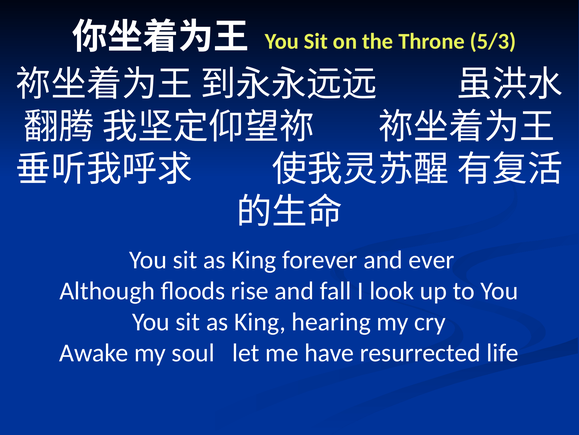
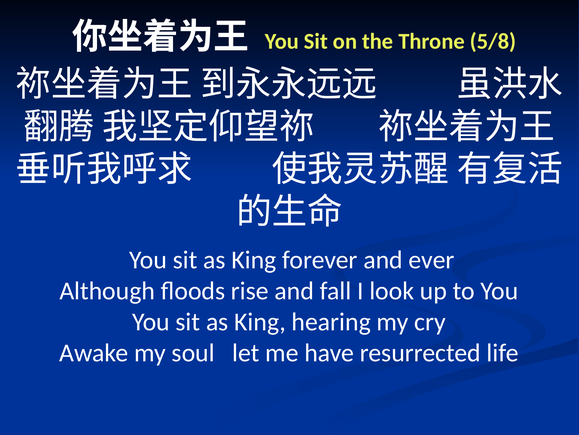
5/3: 5/3 -> 5/8
